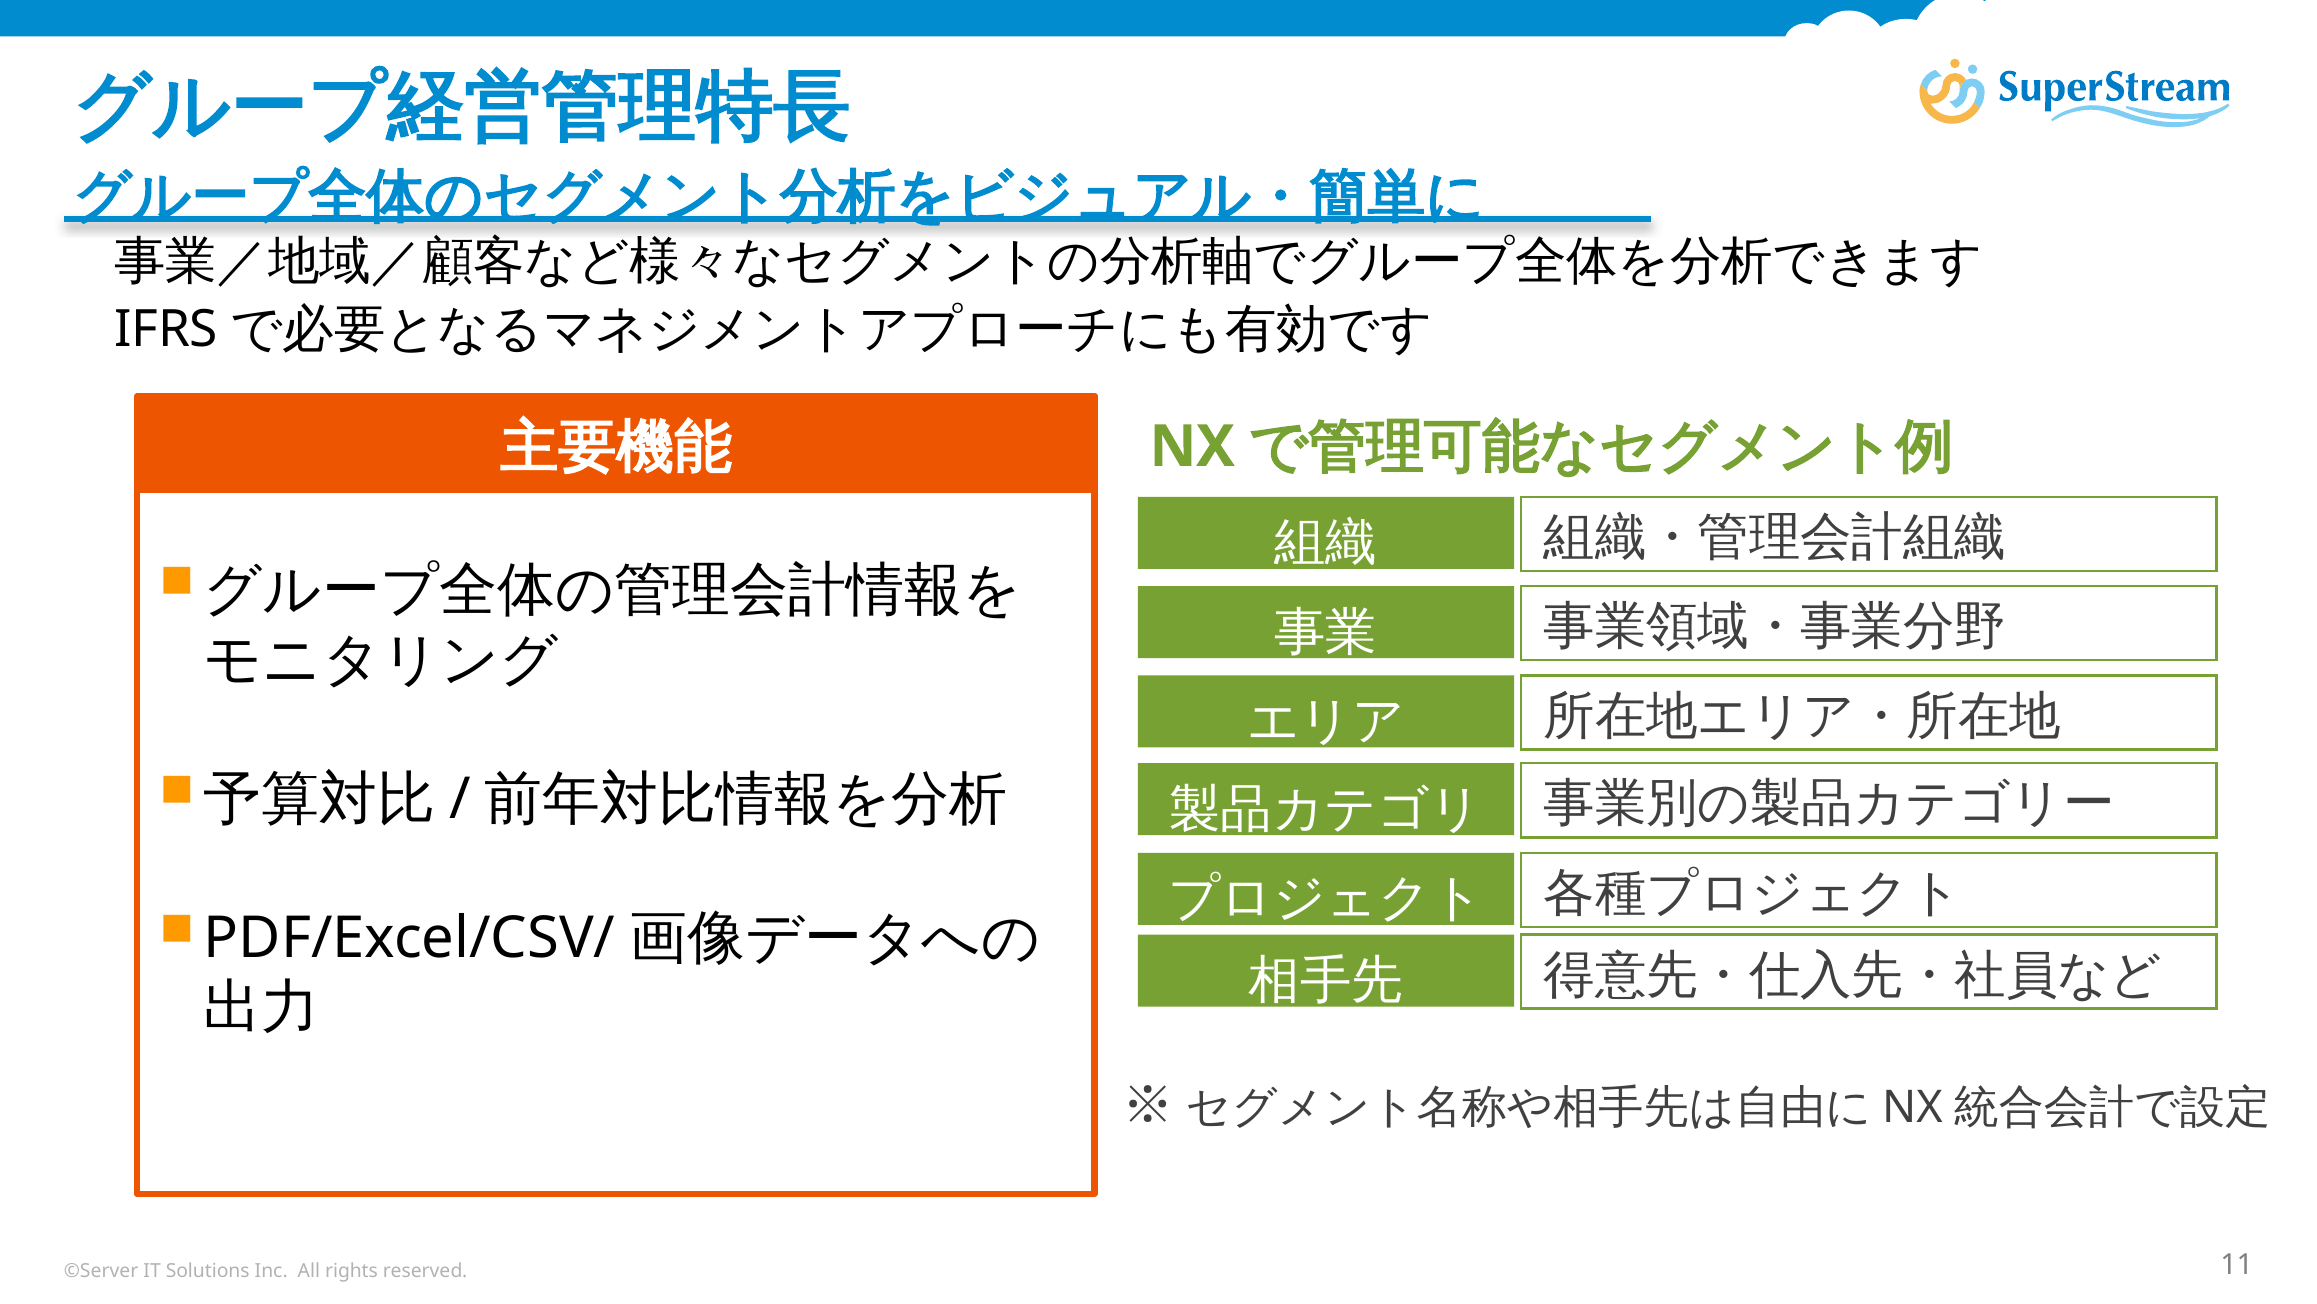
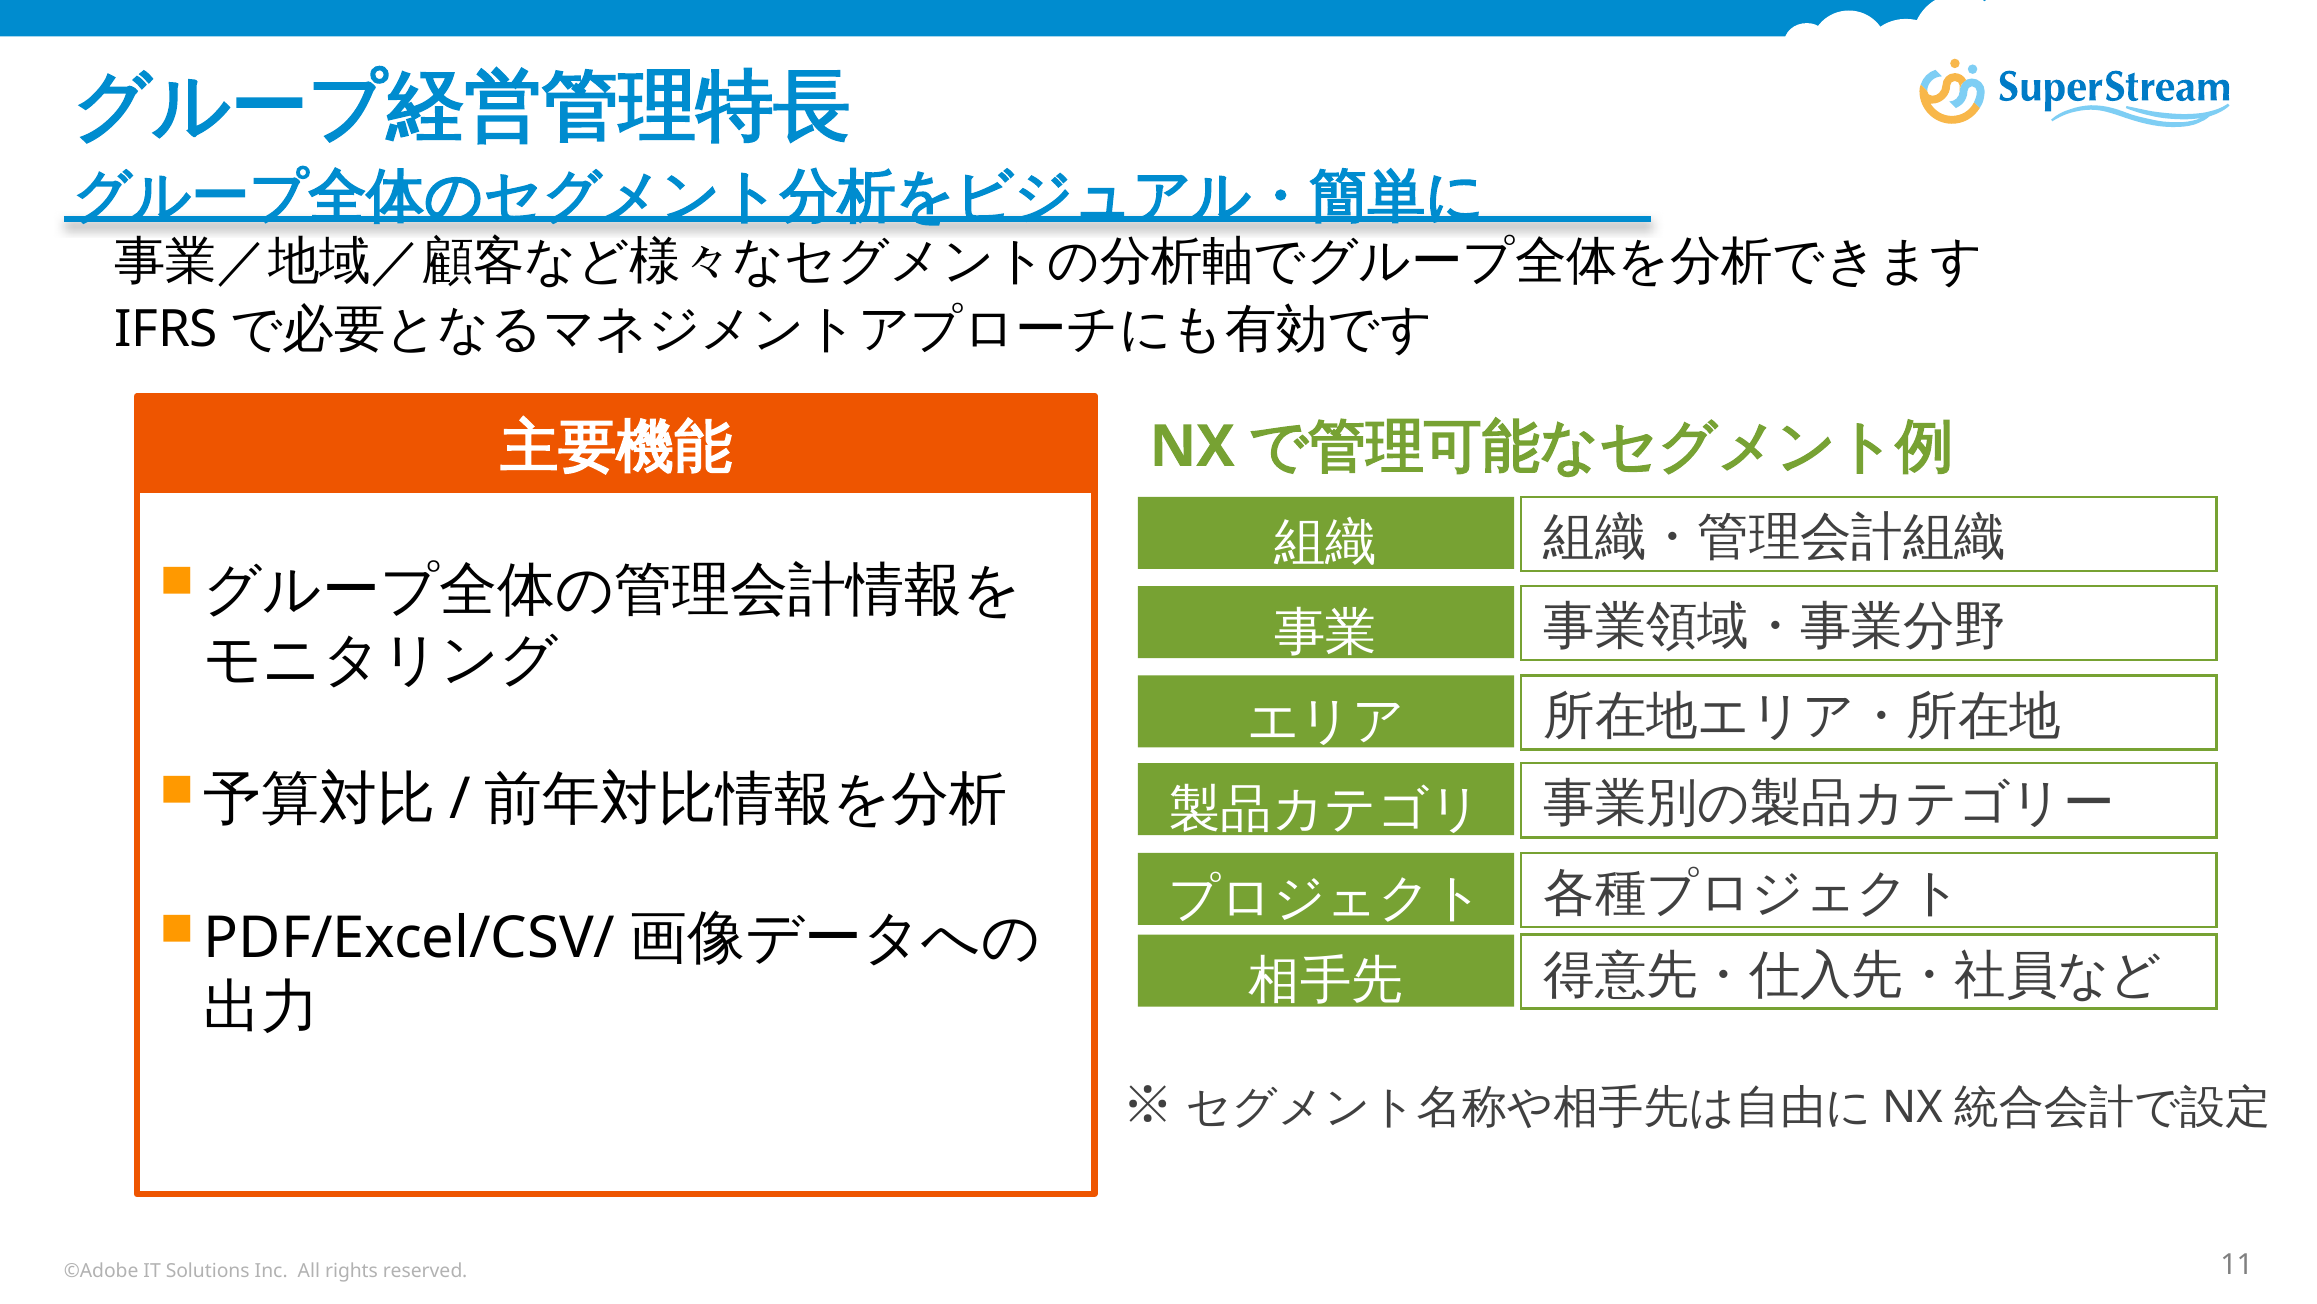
©Server: ©Server -> ©Adobe
